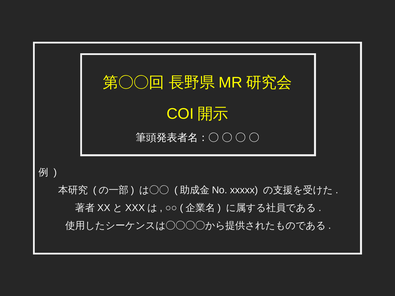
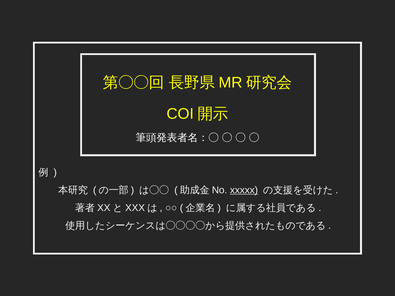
xxxxx underline: none -> present
